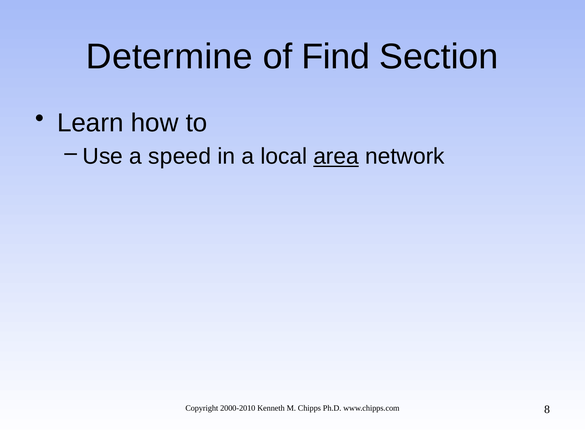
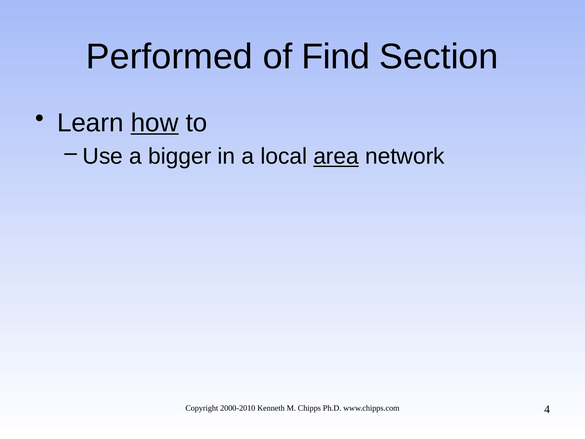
Determine: Determine -> Performed
how underline: none -> present
speed: speed -> bigger
8: 8 -> 4
